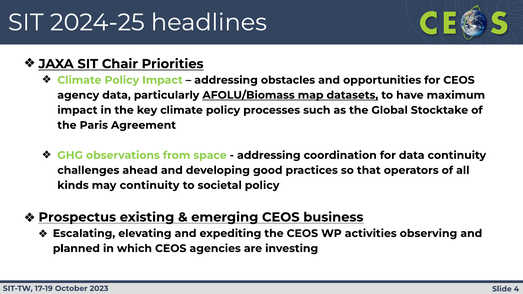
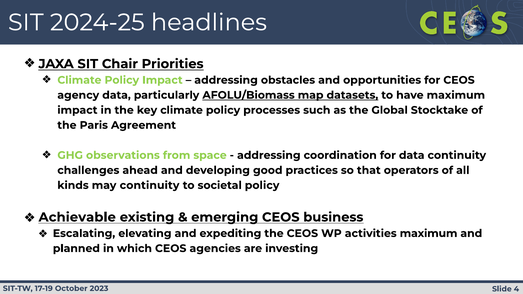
Prospectus: Prospectus -> Achievable
activities observing: observing -> maximum
